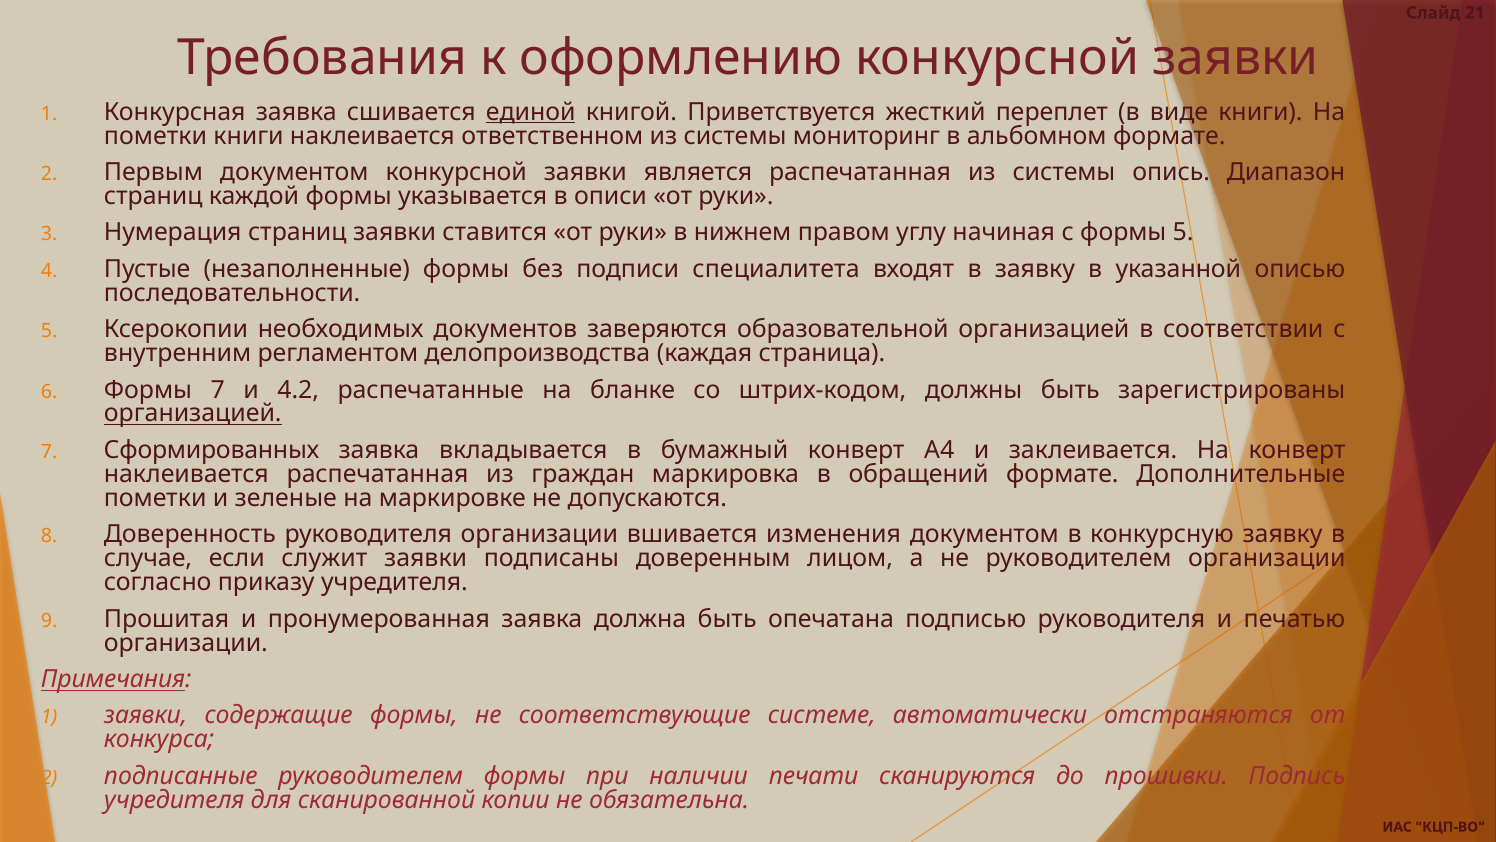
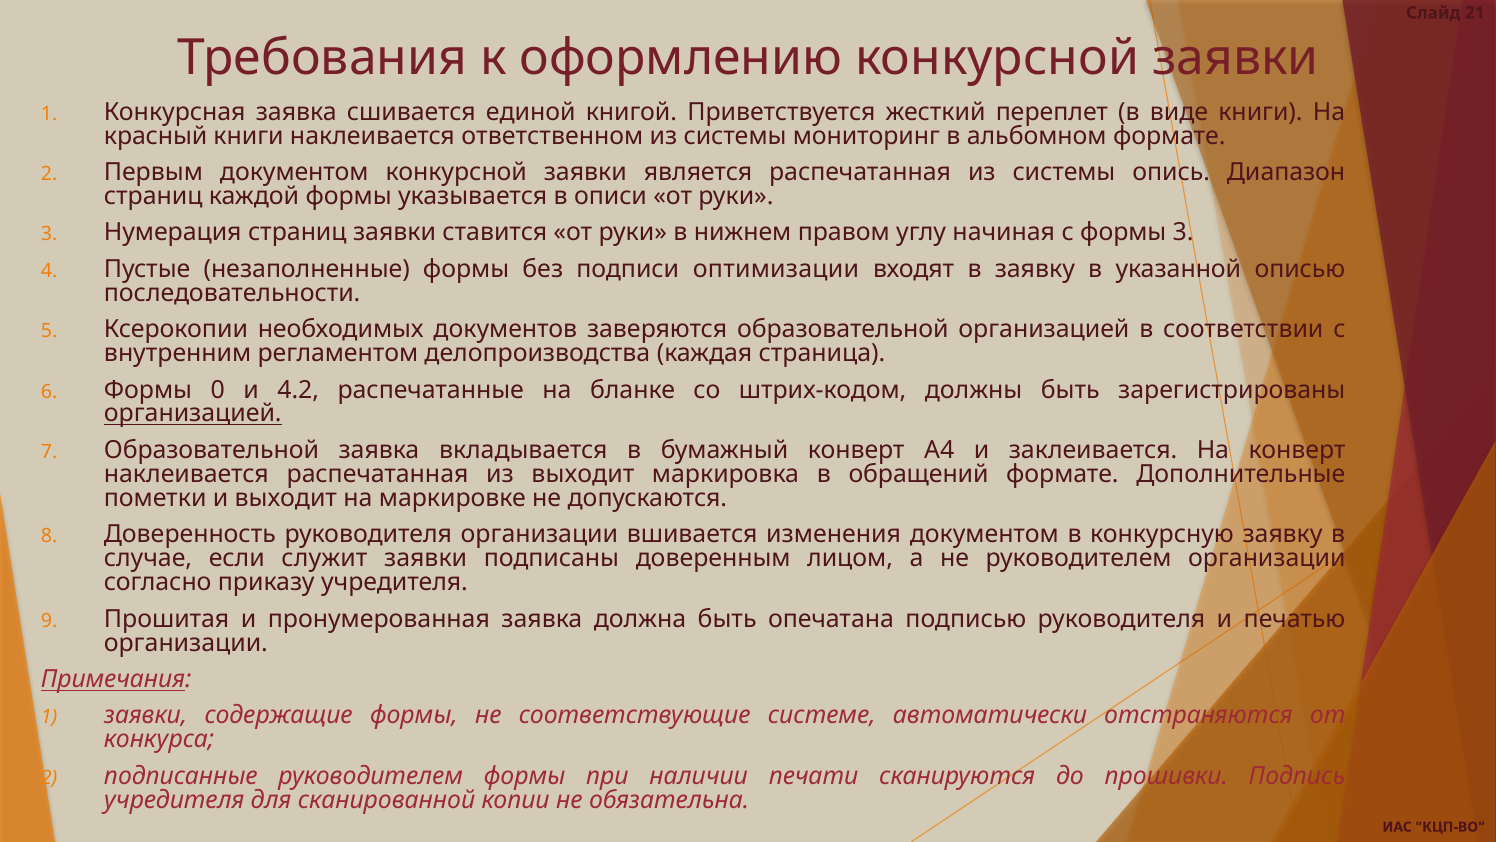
единой underline: present -> none
пометки at (156, 136): пометки -> красный
формы 5: 5 -> 3
специалитета: специалитета -> оптимизации
Формы 7: 7 -> 0
Сформированных at (212, 450): Сформированных -> Образовательной
из граждан: граждан -> выходит
и зеленые: зеленые -> выходит
